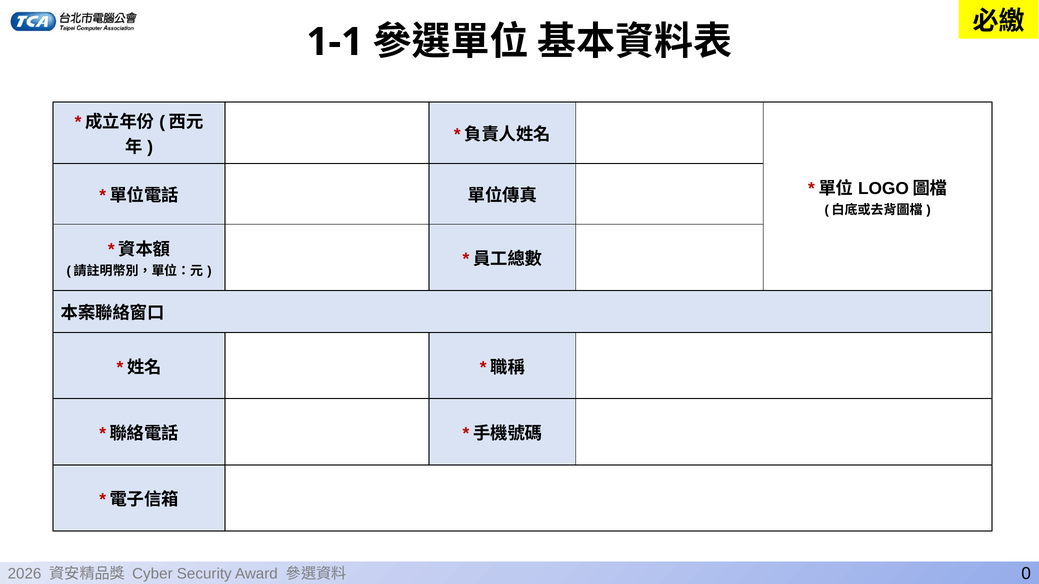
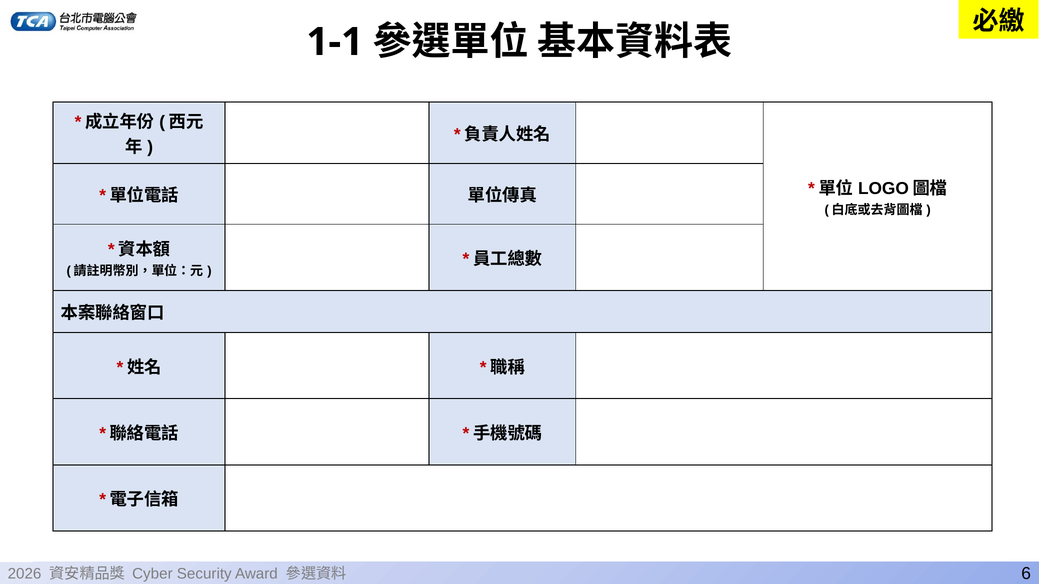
0: 0 -> 6
